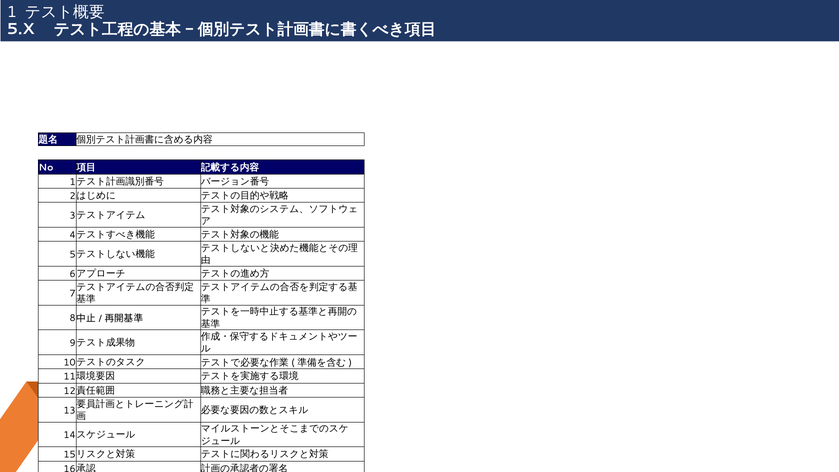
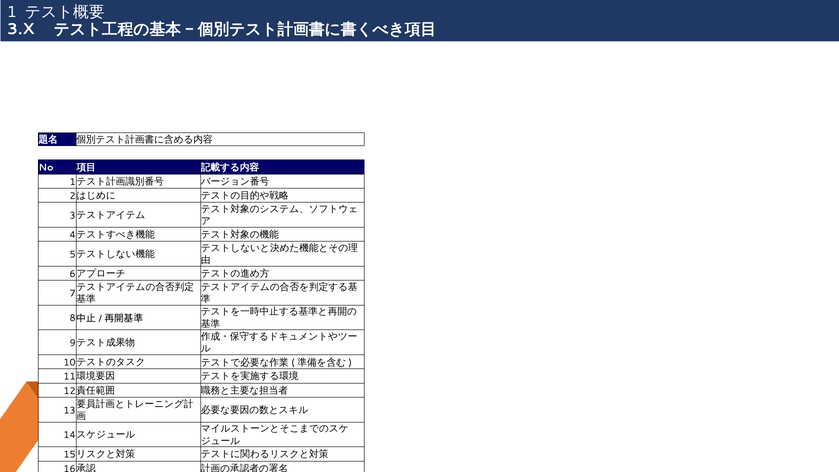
5.X: 5.X -> 3.X
